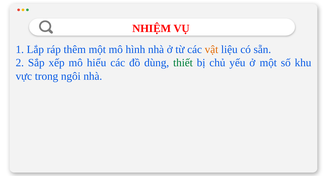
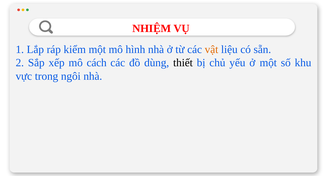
thêm: thêm -> kiểm
hiểu: hiểu -> cách
thiết colour: green -> black
